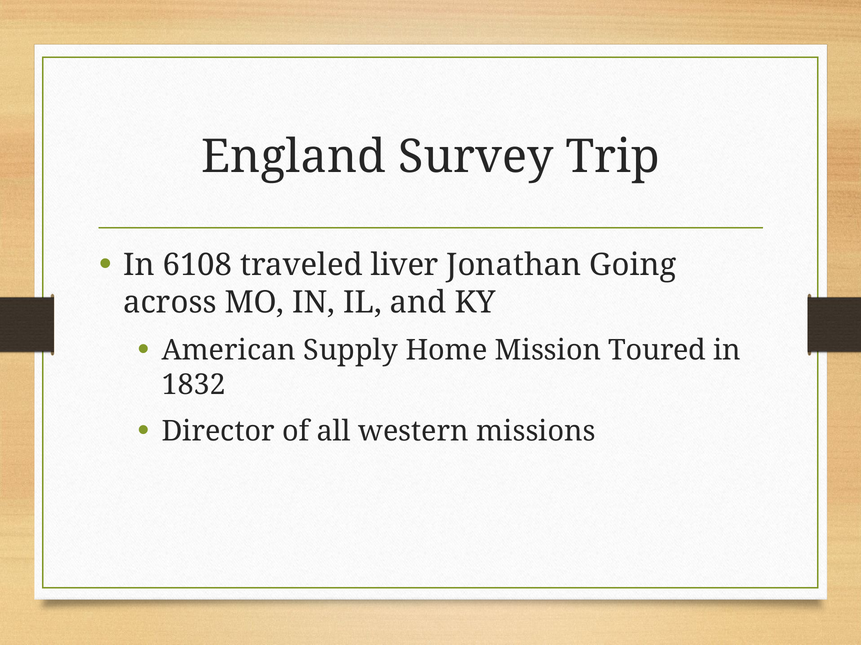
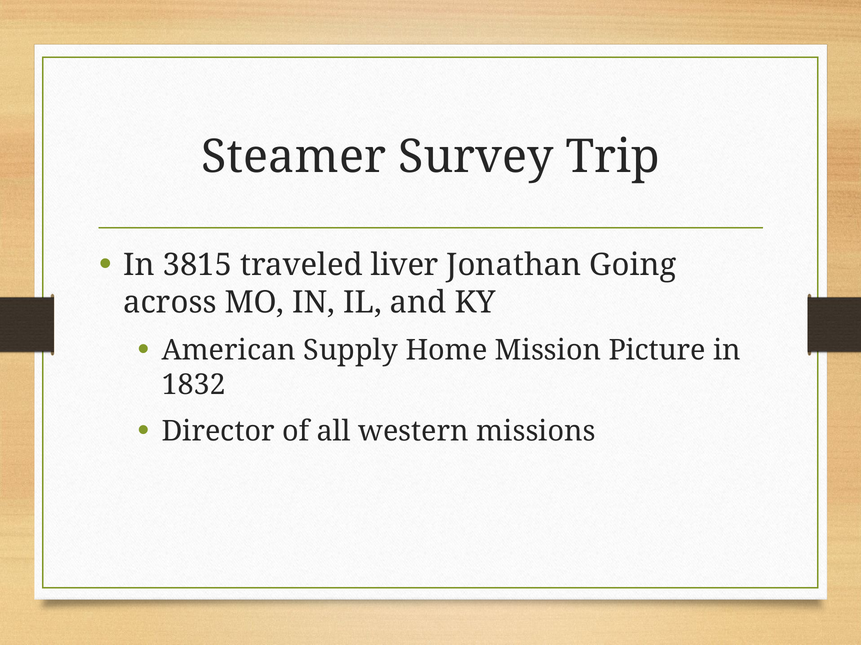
England: England -> Steamer
6108: 6108 -> 3815
Toured: Toured -> Picture
